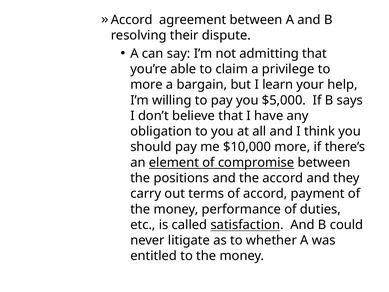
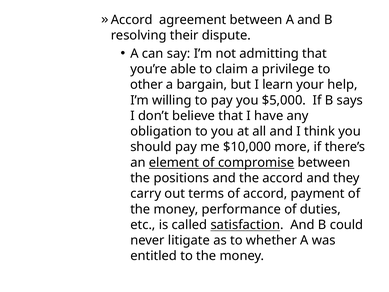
more at (147, 85): more -> other
